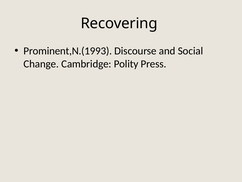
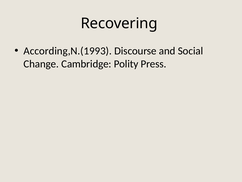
Prominent,N.(1993: Prominent,N.(1993 -> According,N.(1993
